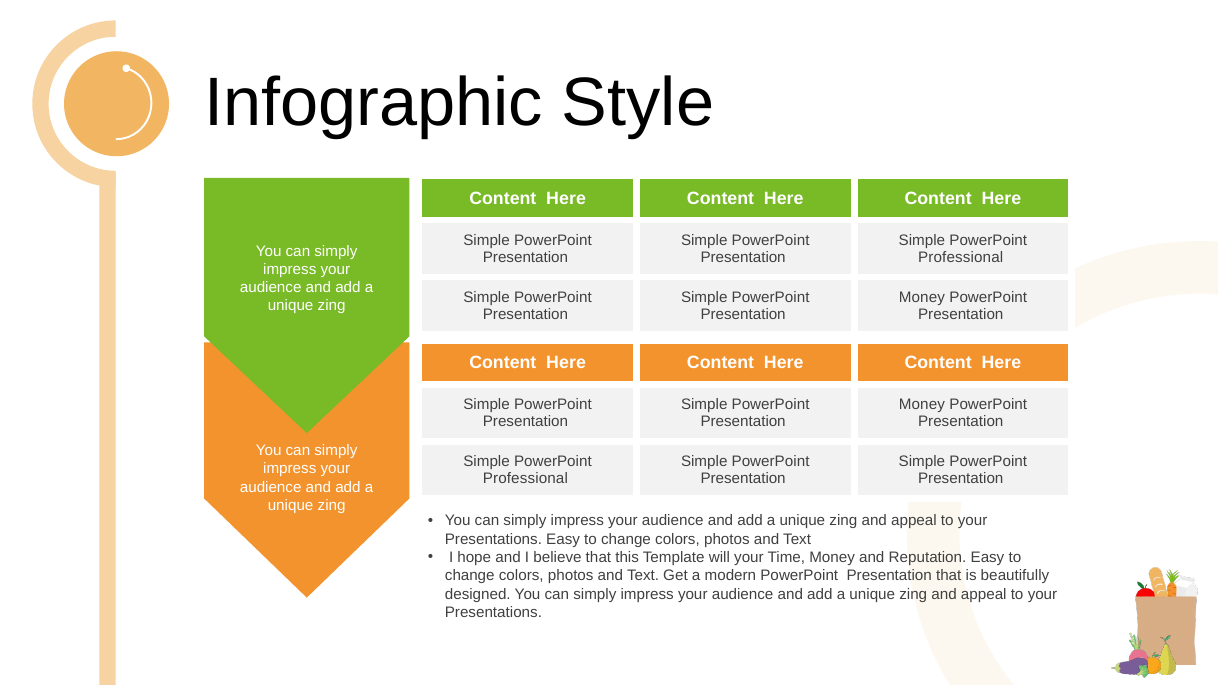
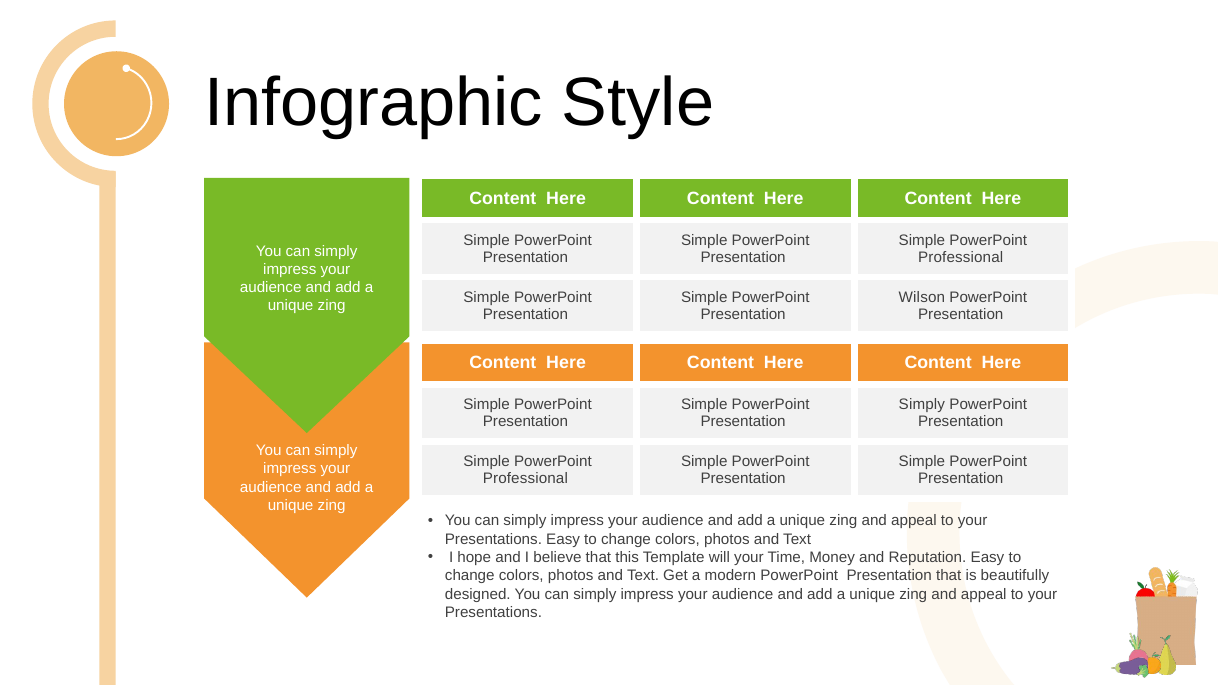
Money at (922, 297): Money -> Wilson
Money at (922, 405): Money -> Simply
